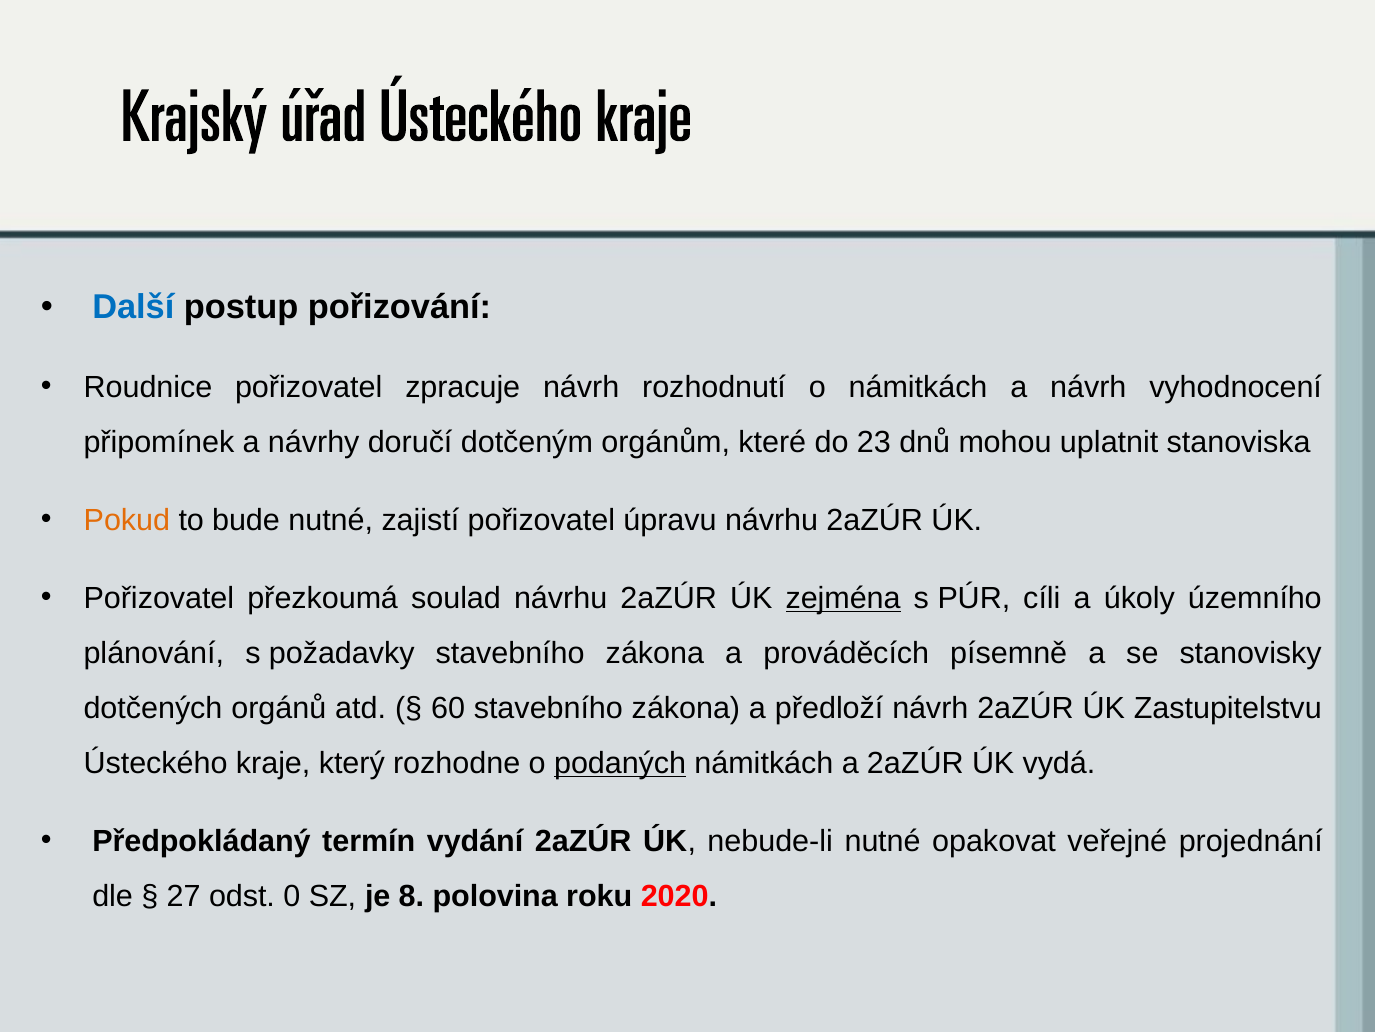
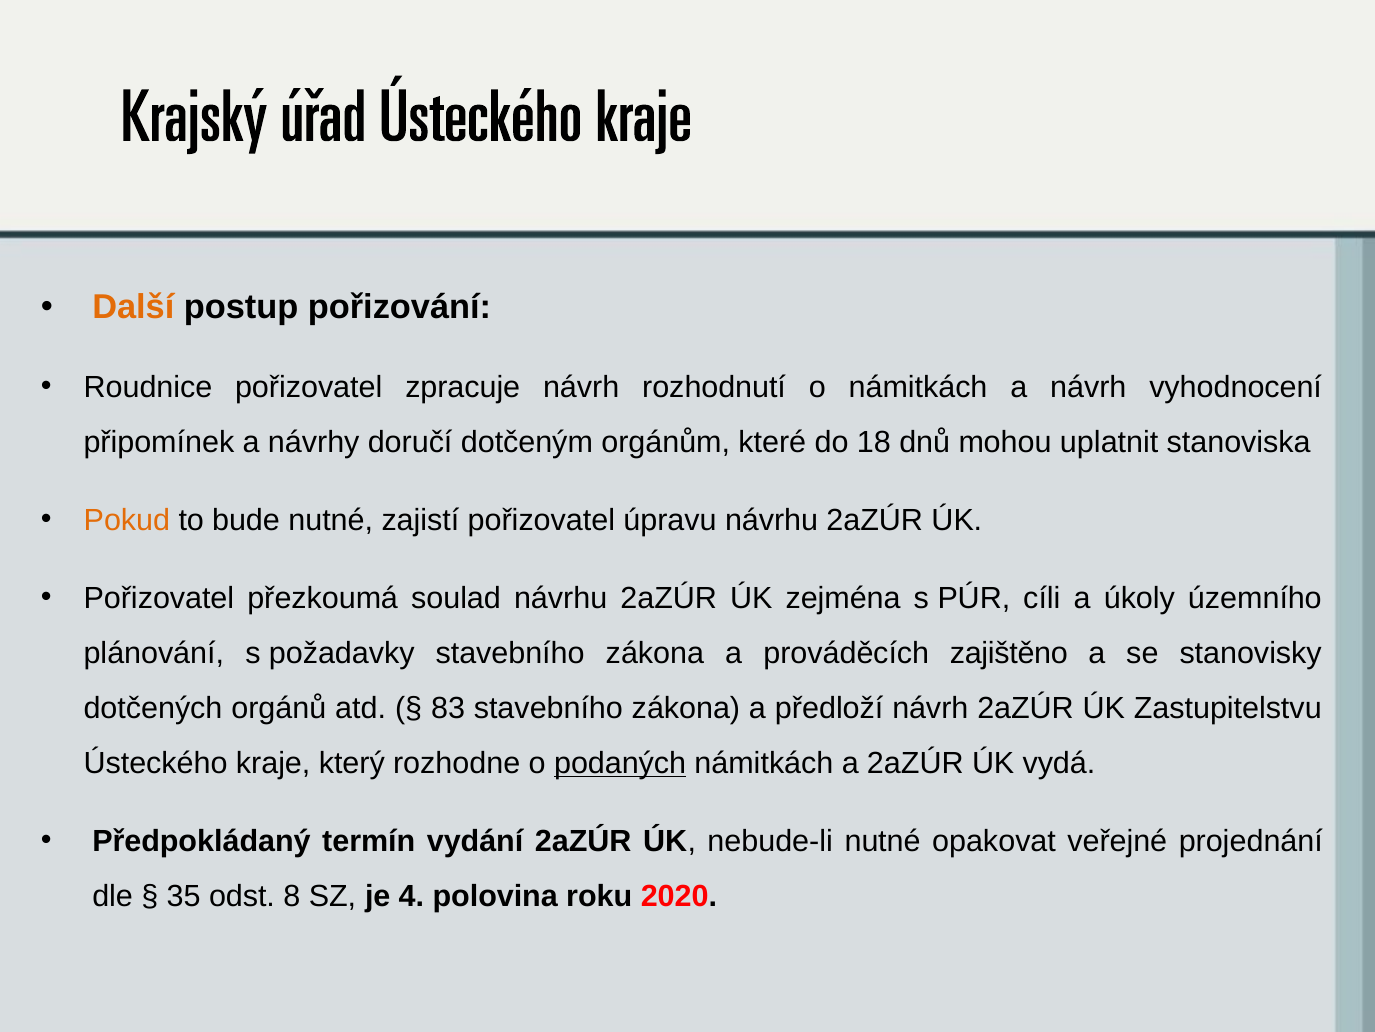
Další colour: blue -> orange
23: 23 -> 18
zejména underline: present -> none
písemně: písemně -> zajištěno
60: 60 -> 83
27: 27 -> 35
0: 0 -> 8
8: 8 -> 4
